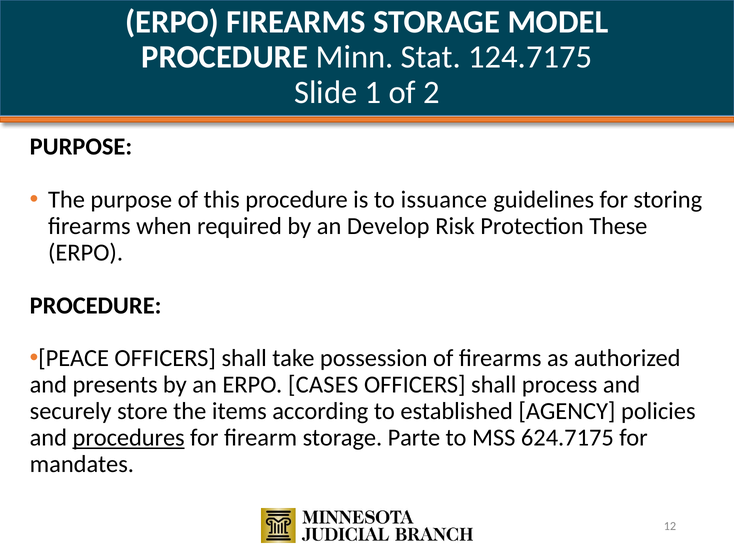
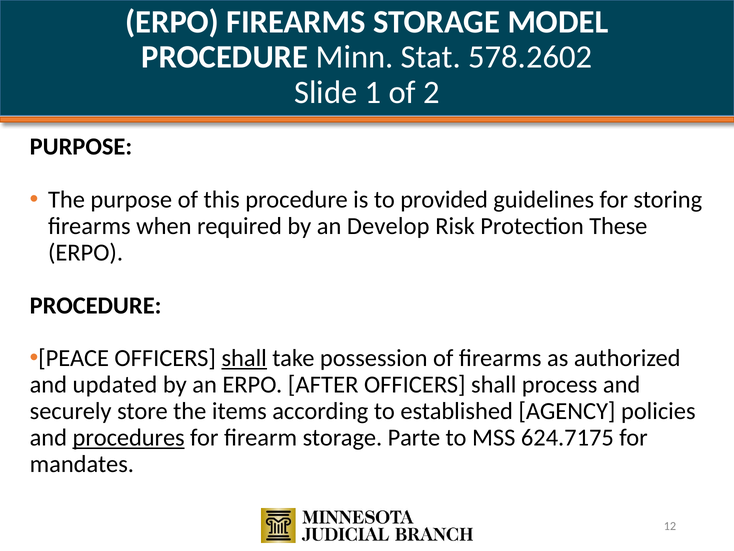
124.7175: 124.7175 -> 578.2602
issuance: issuance -> provided
shall at (244, 358) underline: none -> present
presents: presents -> updated
CASES: CASES -> AFTER
